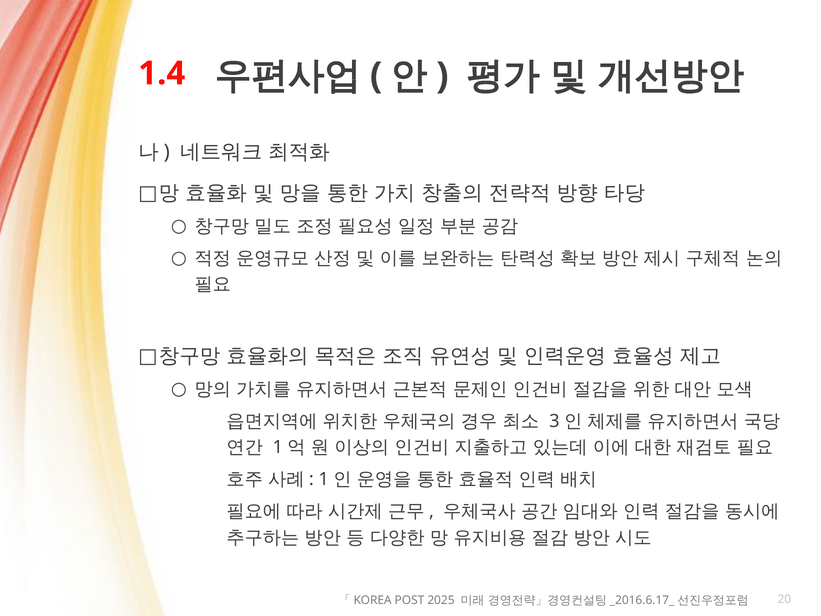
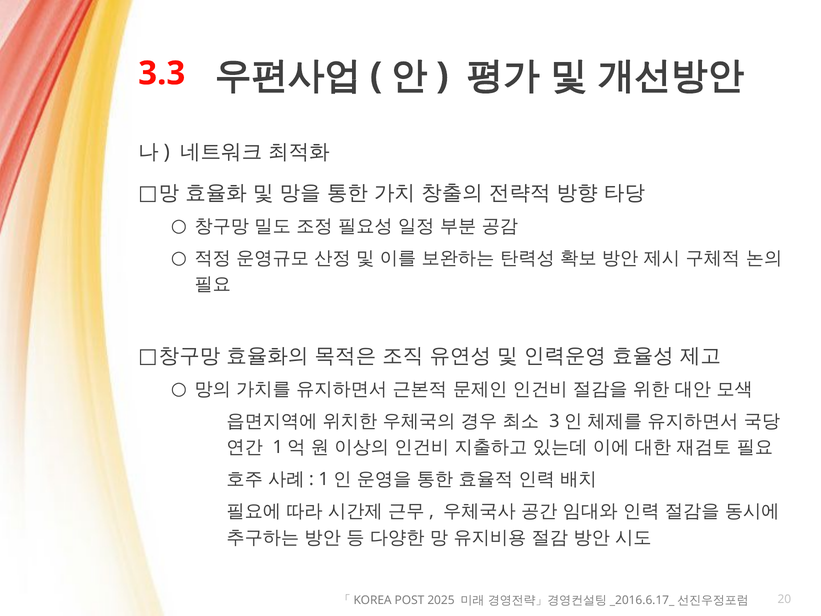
1.4: 1.4 -> 3.3
